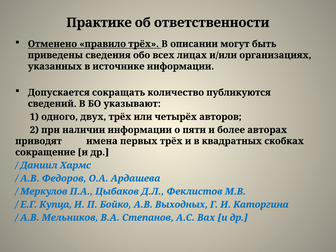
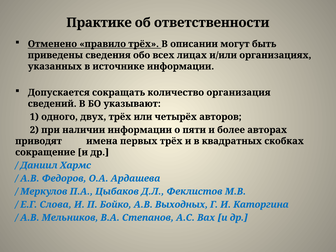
публикуются: публикуются -> организация
Купца: Купца -> Слова
